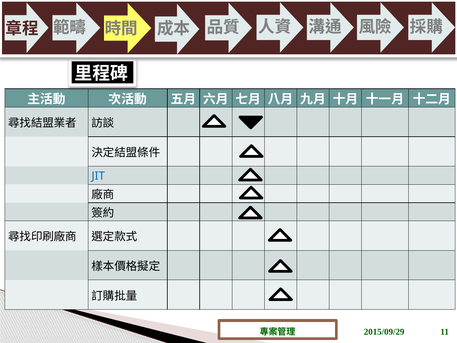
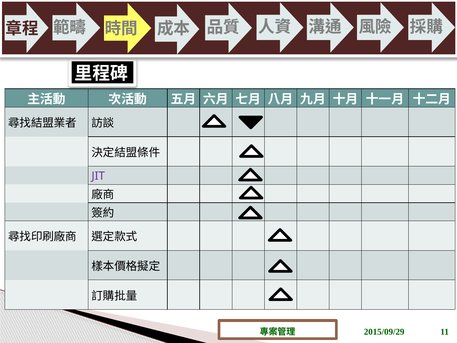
JIT colour: blue -> purple
